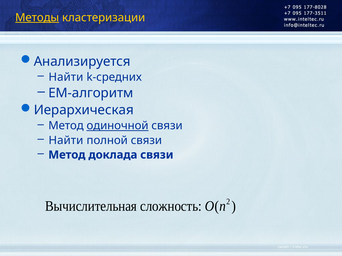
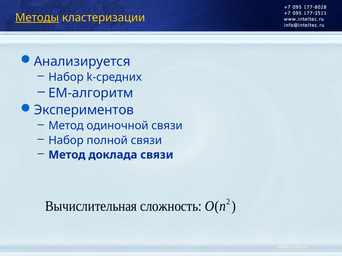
Найти at (66, 77): Найти -> Набор
Иерархическая: Иерархическая -> Экспериментов
одиночной underline: present -> none
Найти at (66, 141): Найти -> Набор
